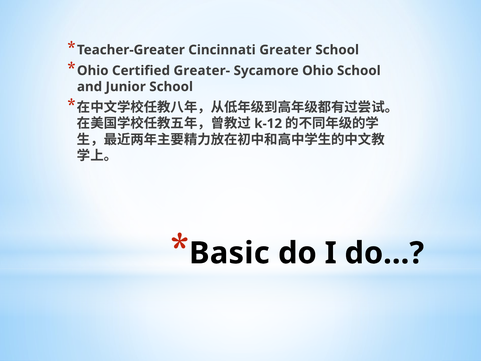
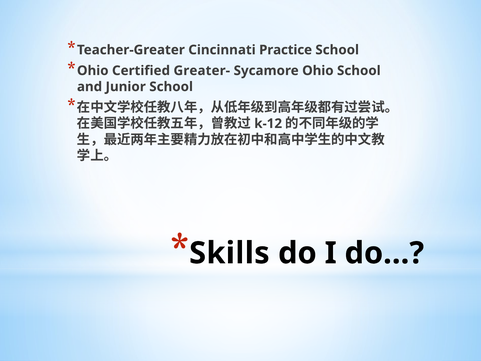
Greater: Greater -> Practice
Basic: Basic -> Skills
